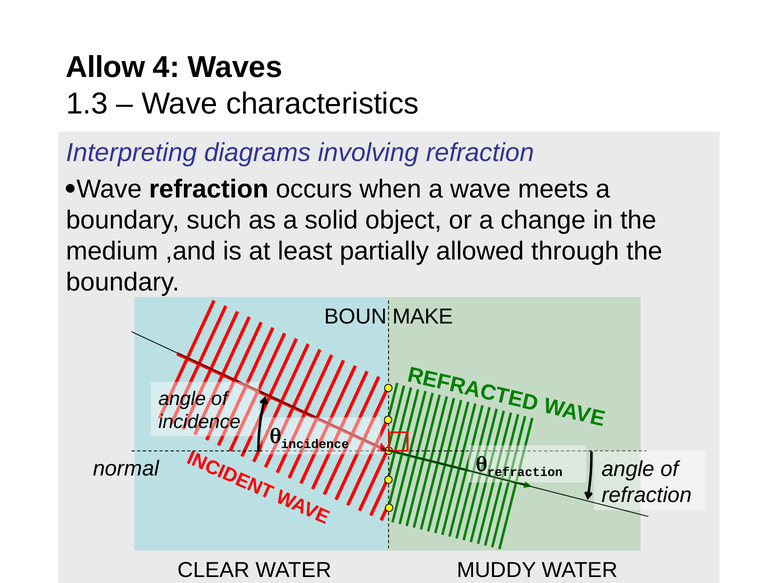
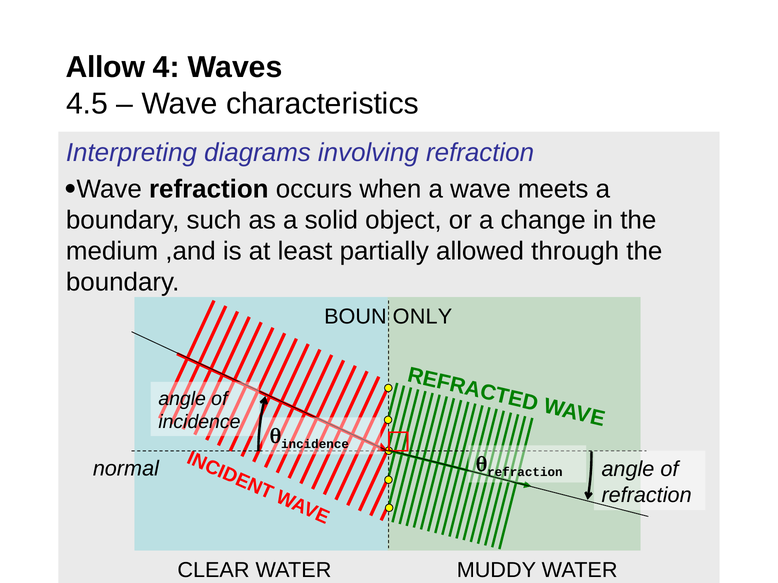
1.3: 1.3 -> 4.5
MAKE: MAKE -> ONLY
